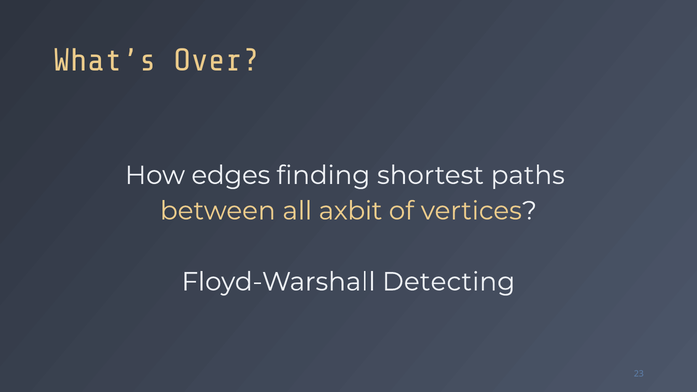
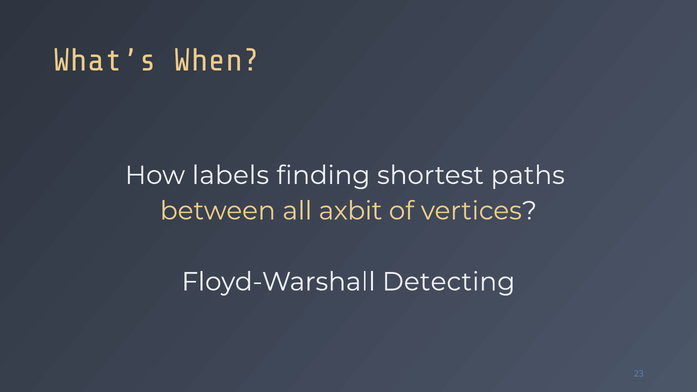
Over: Over -> When
edges: edges -> labels
